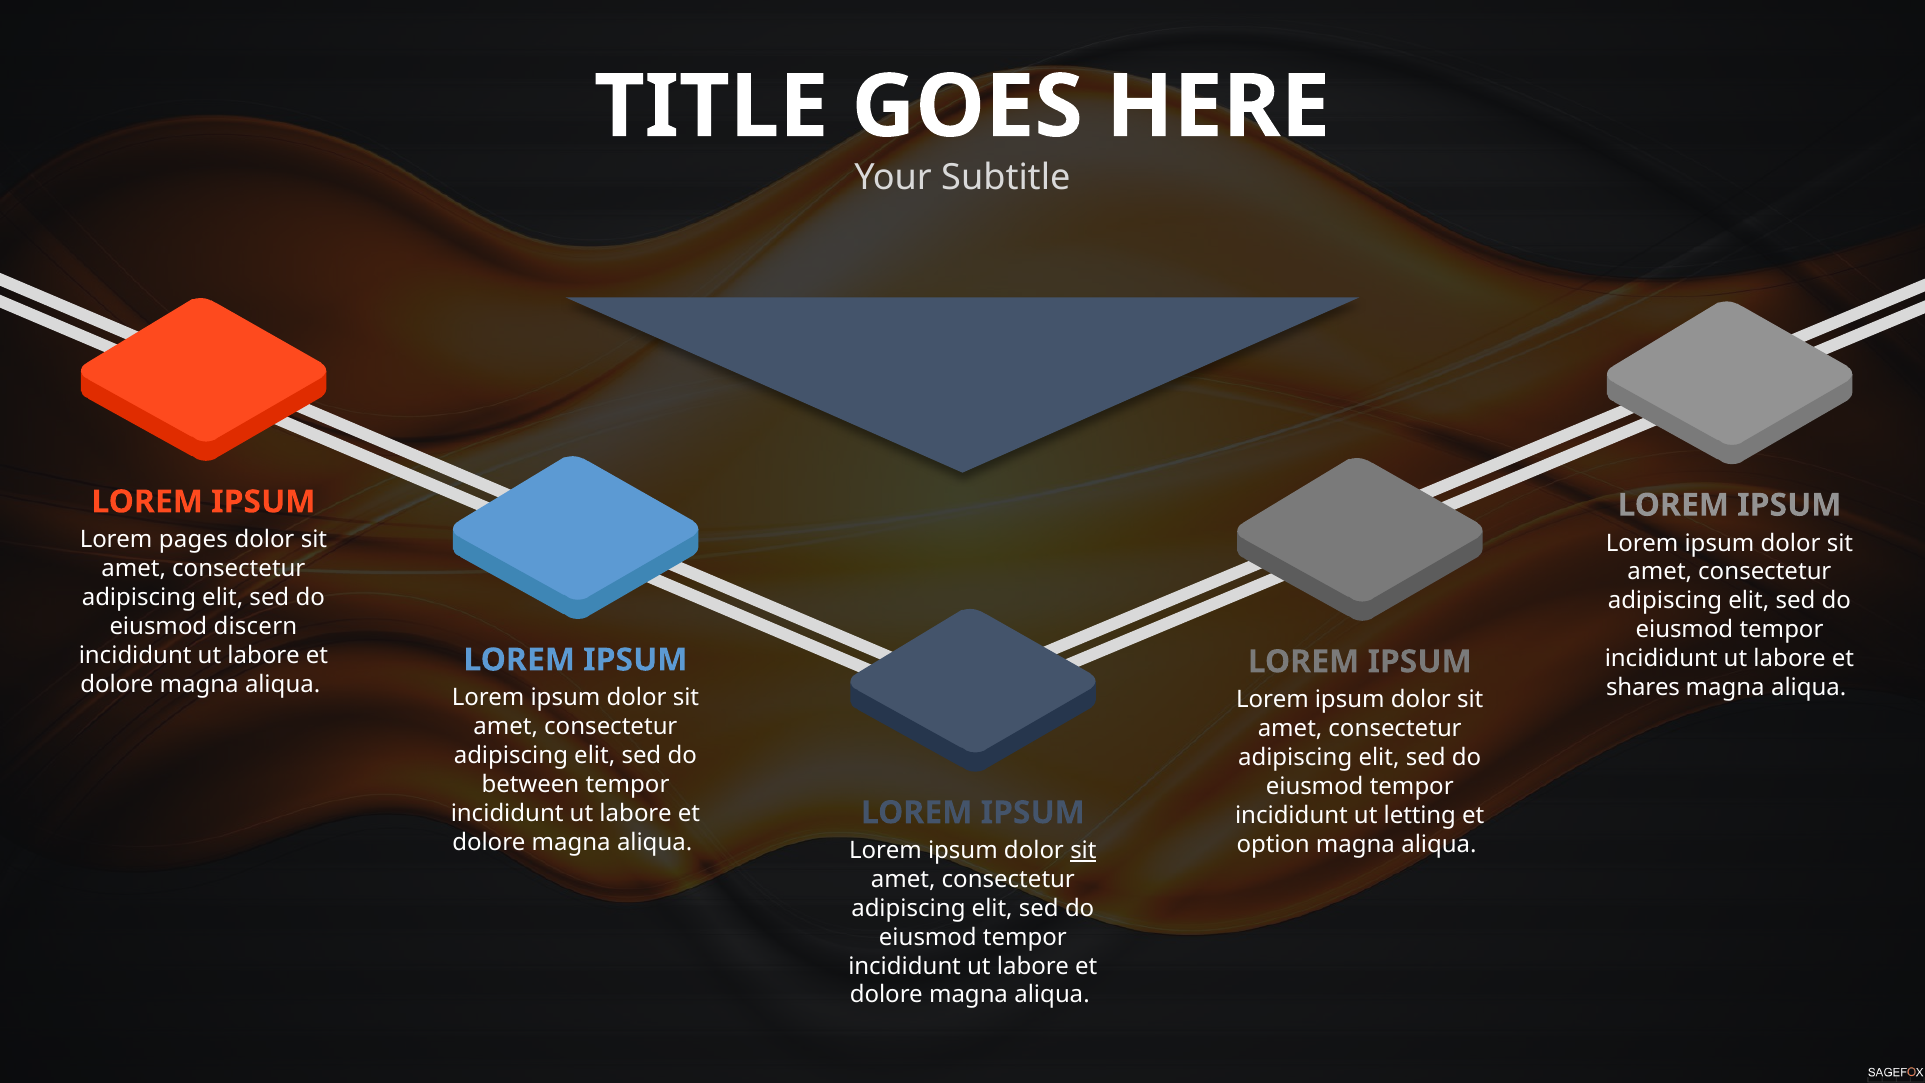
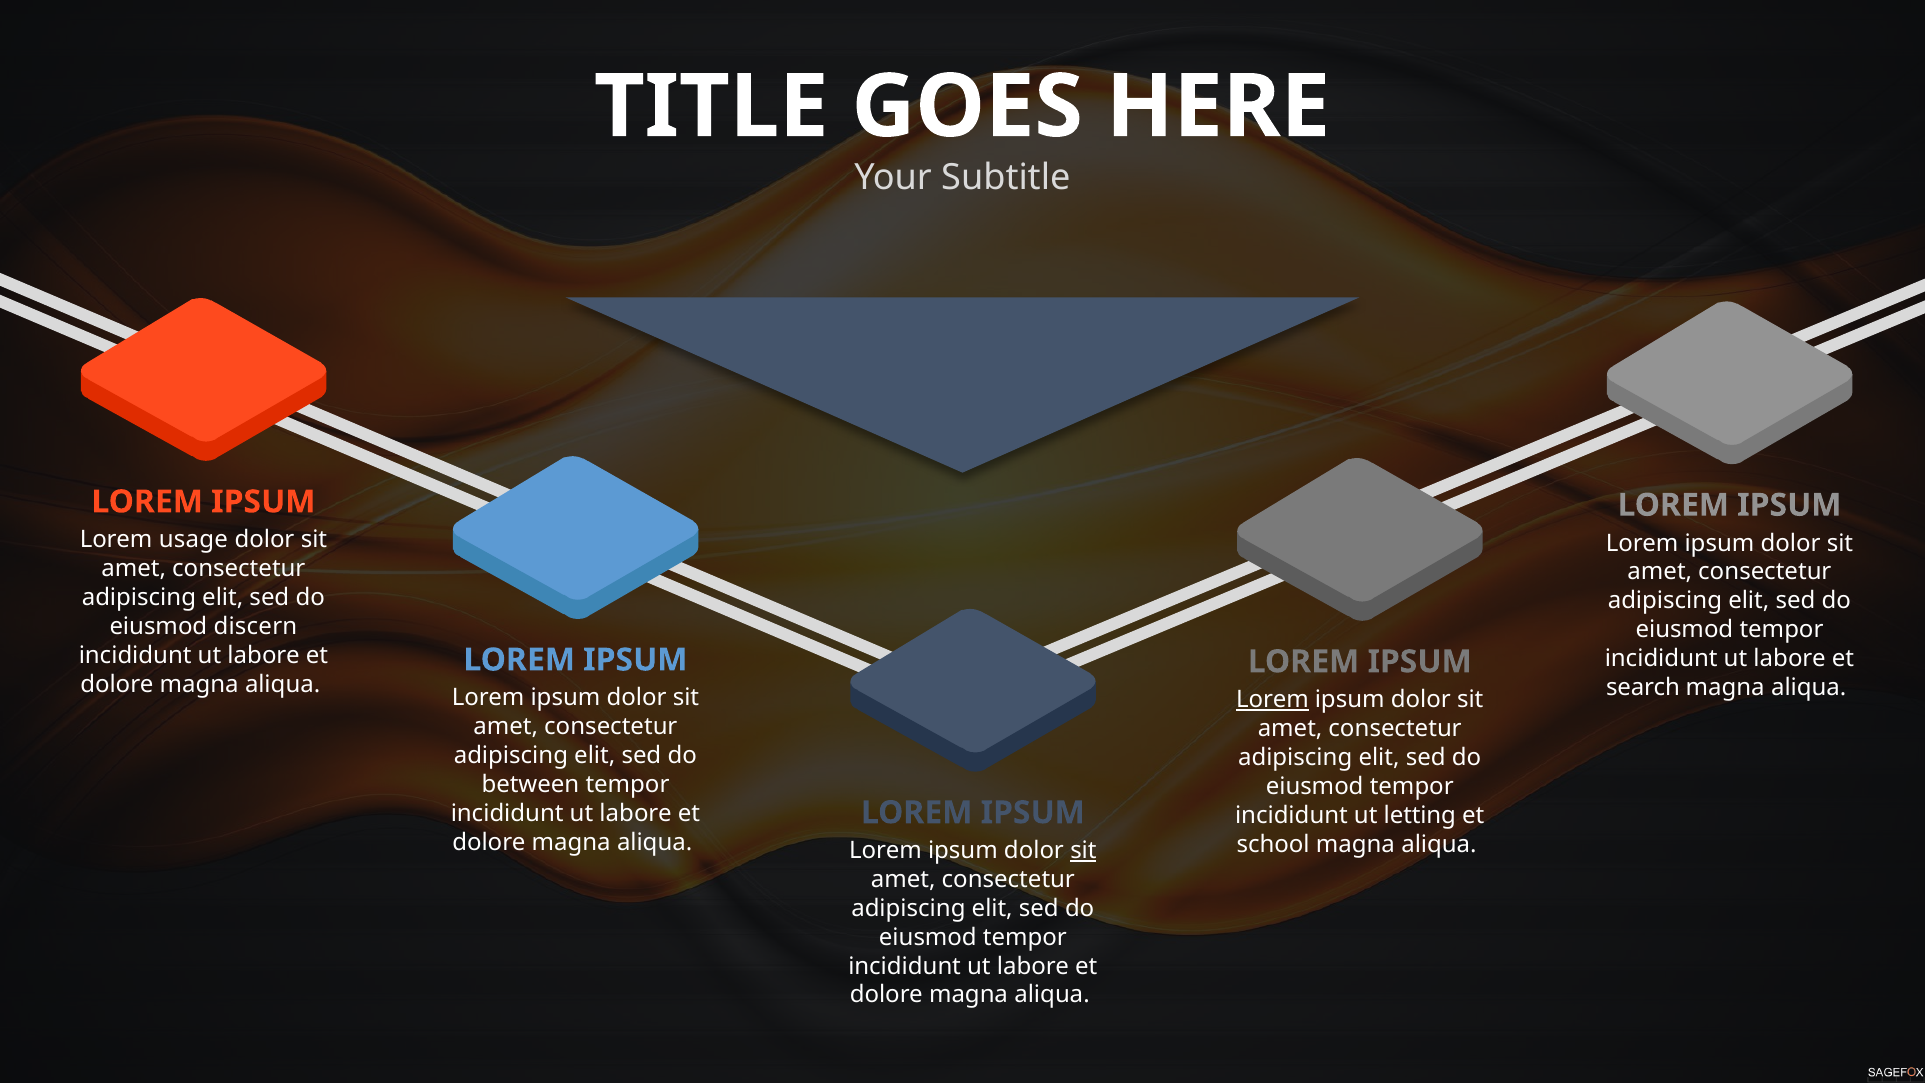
pages: pages -> usage
shares: shares -> search
Lorem at (1272, 700) underline: none -> present
option: option -> school
